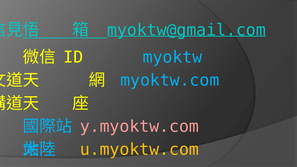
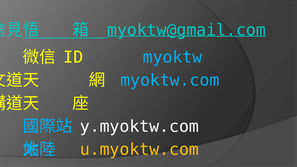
y.myoktw.com colour: pink -> white
